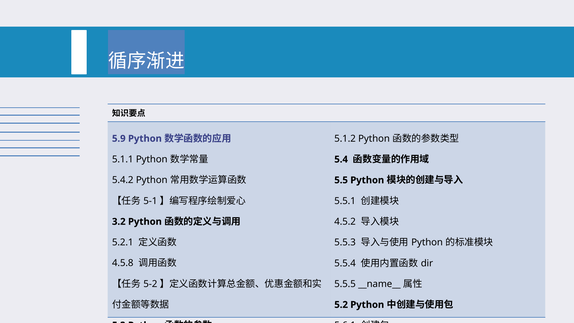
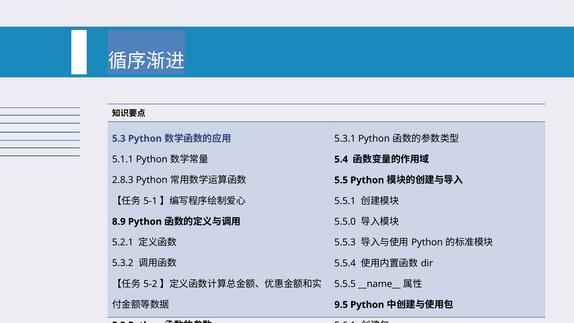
5.1.2 at (345, 139): 5.1.2 -> 5.3.1
5.9 at (119, 138): 5.9 -> 5.3
5.4.2: 5.4.2 -> 2.8.3
4.5.2: 4.5.2 -> 5.5.0
3.2: 3.2 -> 8.9
4.5.8: 4.5.8 -> 5.3.2
5.2: 5.2 -> 9.5
